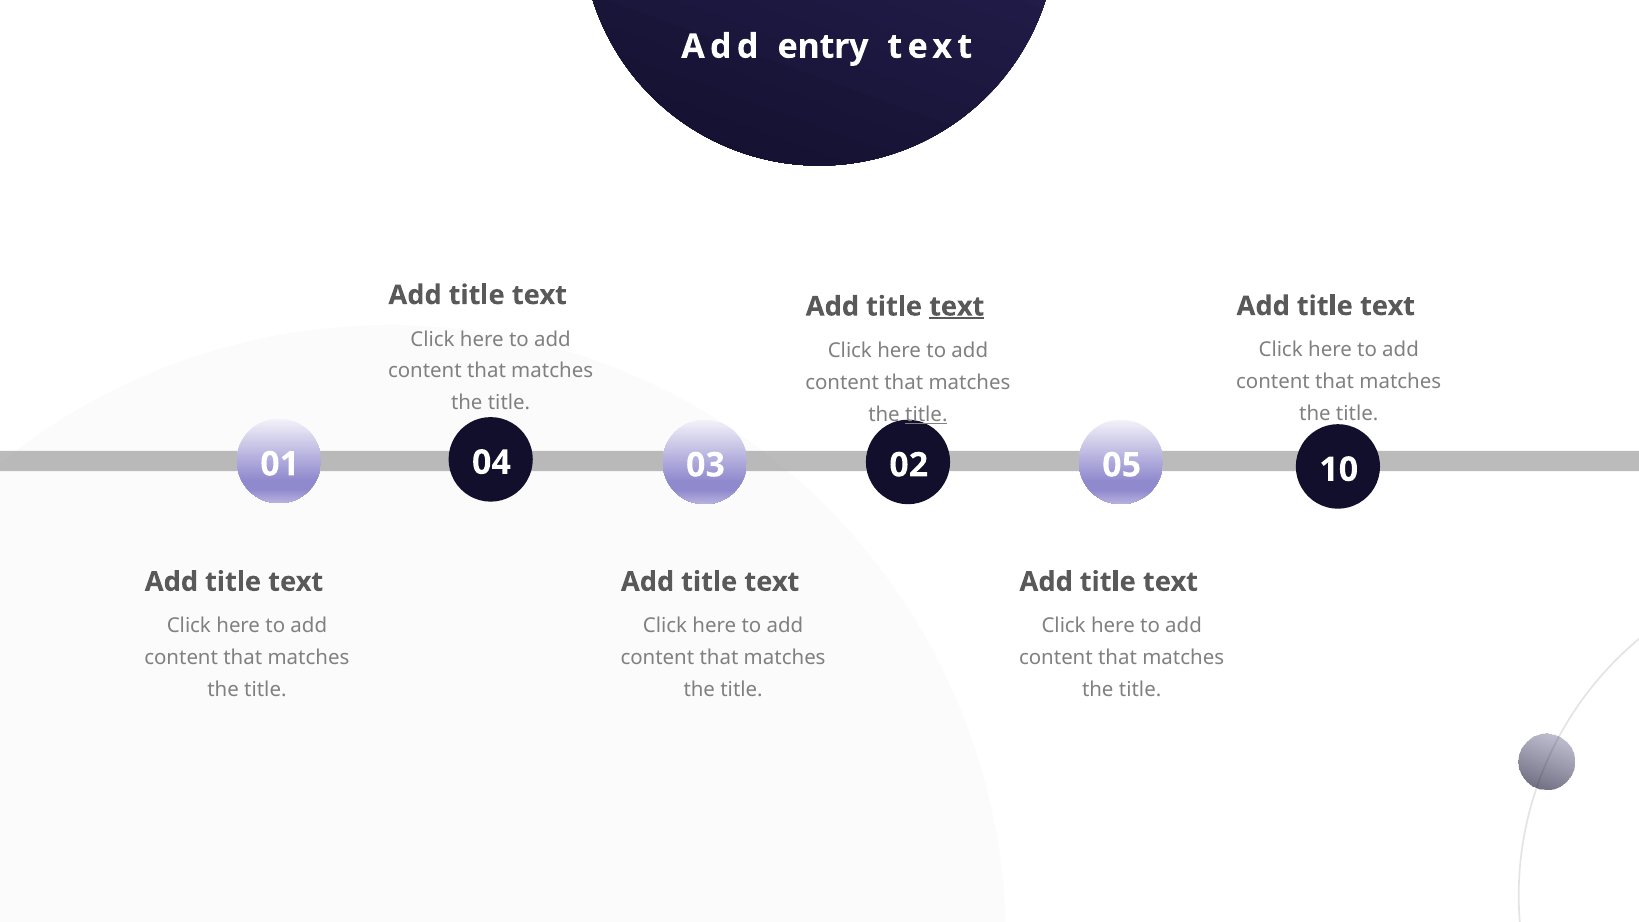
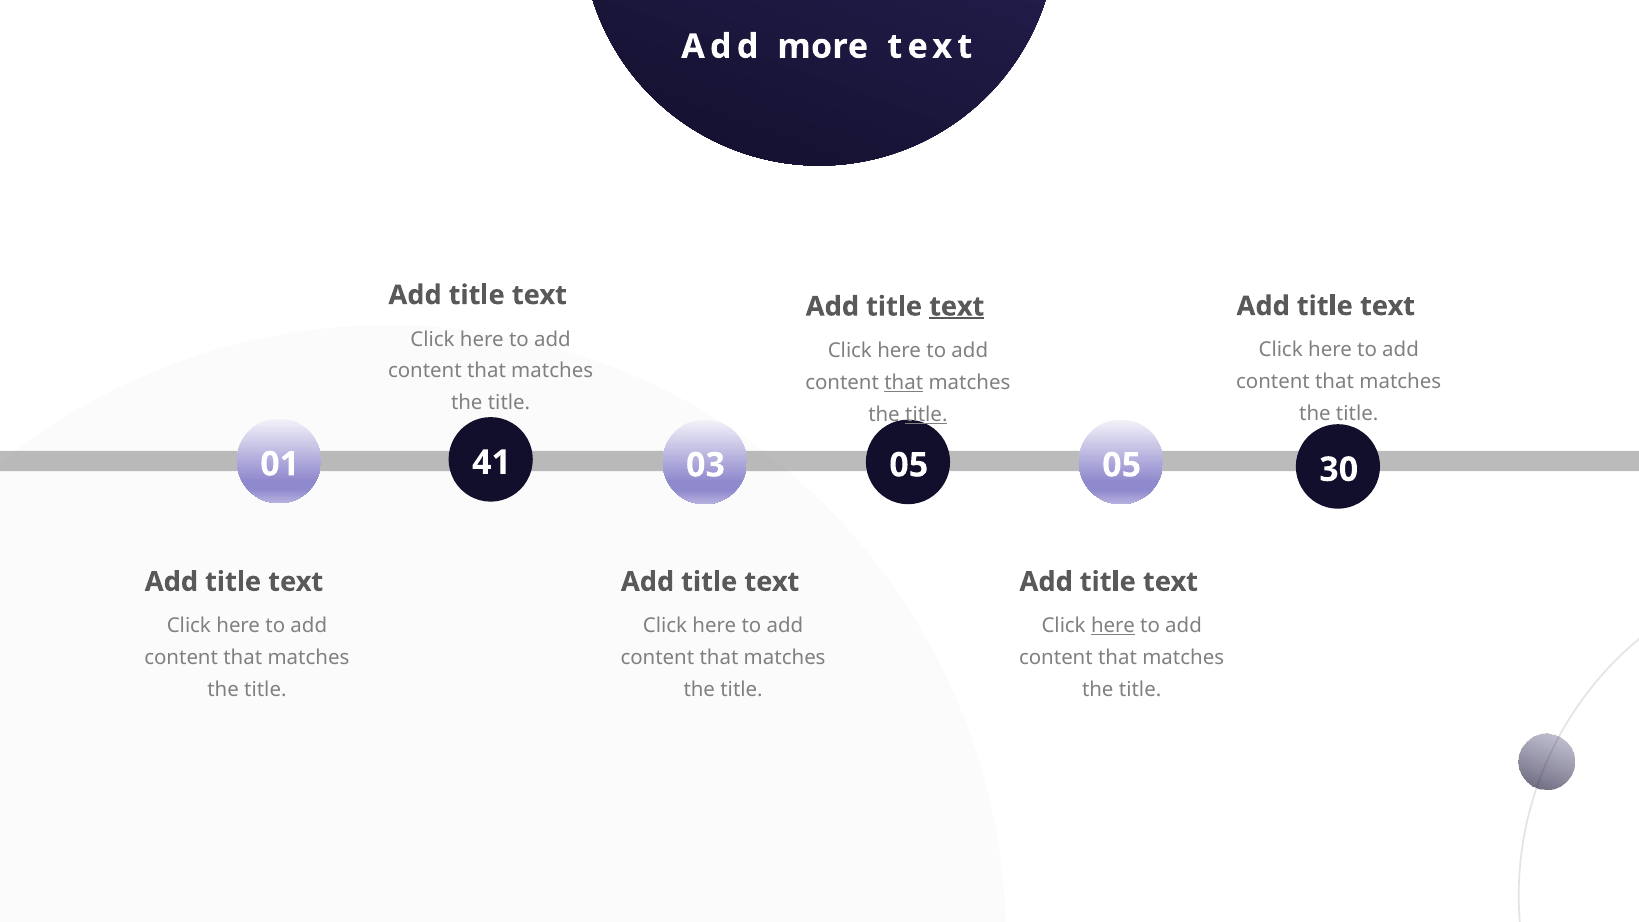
entry: entry -> more
that at (904, 383) underline: none -> present
04: 04 -> 41
03 02: 02 -> 05
10: 10 -> 30
here at (1113, 626) underline: none -> present
